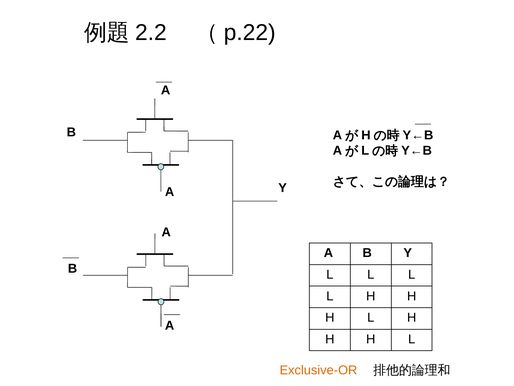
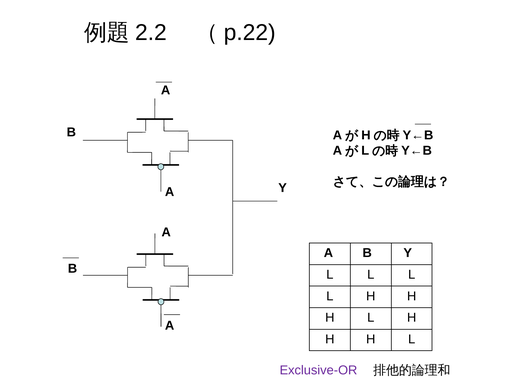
Exclusive-OR colour: orange -> purple
